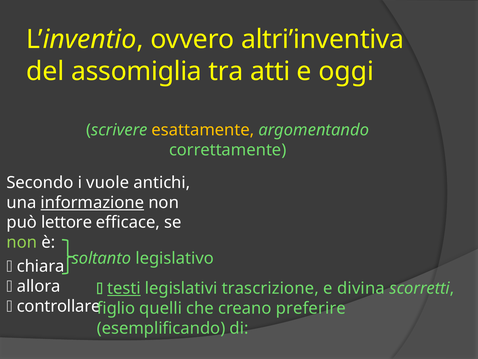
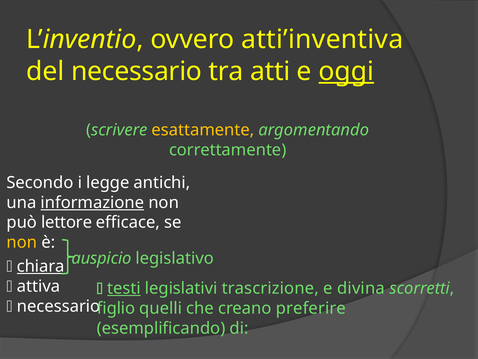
altri’inventiva: altri’inventiva -> atti’inventiva
del assomiglia: assomiglia -> necessario
oggi underline: none -> present
vuole: vuole -> legge
non at (22, 242) colour: light green -> yellow
soltanto: soltanto -> auspicio
chiara underline: none -> present
allora: allora -> attiva
controllare at (59, 306): controllare -> necessario
